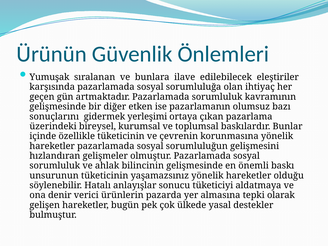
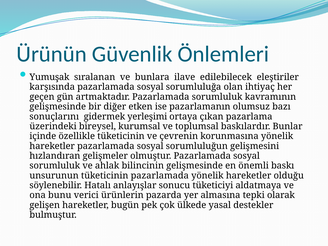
tüketicinin yaşamazsınız: yaşamazsınız -> pazarlamada
denir: denir -> bunu
